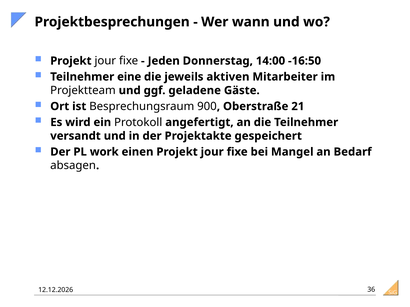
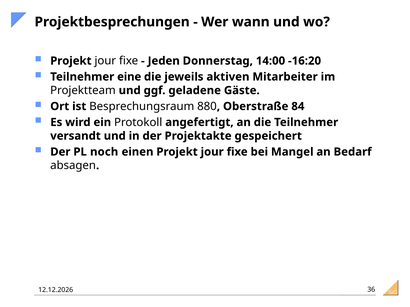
-16:50: -16:50 -> -16:20
900: 900 -> 880
21: 21 -> 84
work: work -> noch
